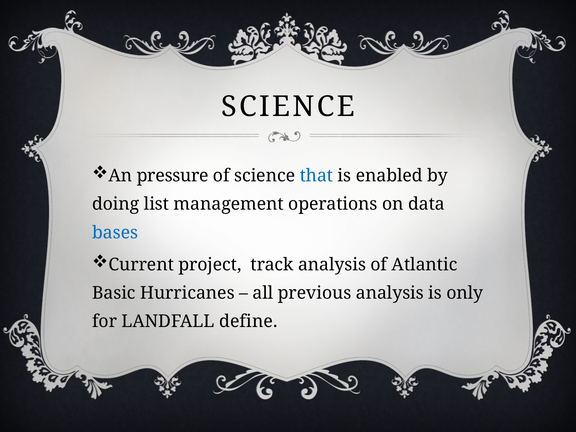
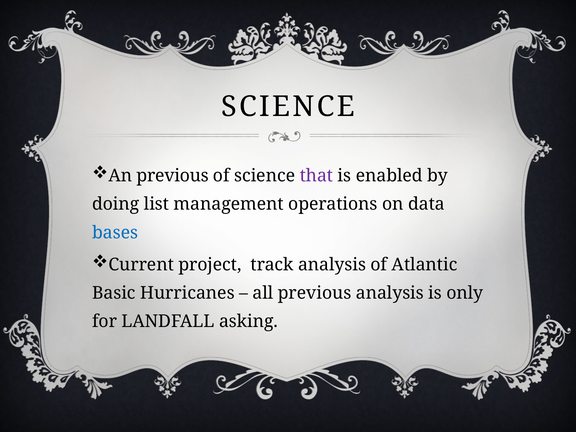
An pressure: pressure -> previous
that colour: blue -> purple
define: define -> asking
